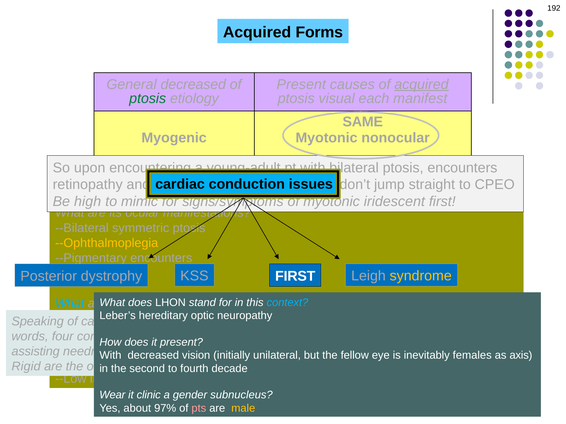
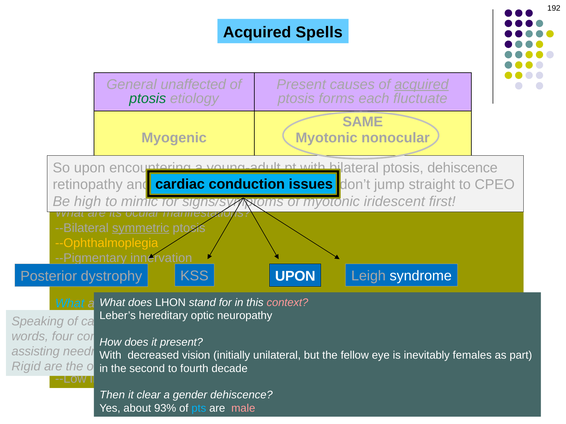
Forms: Forms -> Spells
General decreased: decreased -> unaffected
visual: visual -> forms
manifest: manifest -> fluctuate
encounters at (462, 168): encounters -> dehiscence
symmetric underline: none -> present
--Pigmentary encounters: encounters -> innervation
FIRST at (295, 277): FIRST -> UPON
syndrome colour: yellow -> white
context colour: light blue -> pink
axis: axis -> part
Wear: Wear -> Then
clinic: clinic -> clear
gender subnucleus: subnucleus -> dehiscence
97%: 97% -> 93%
pts colour: pink -> light blue
male colour: yellow -> pink
